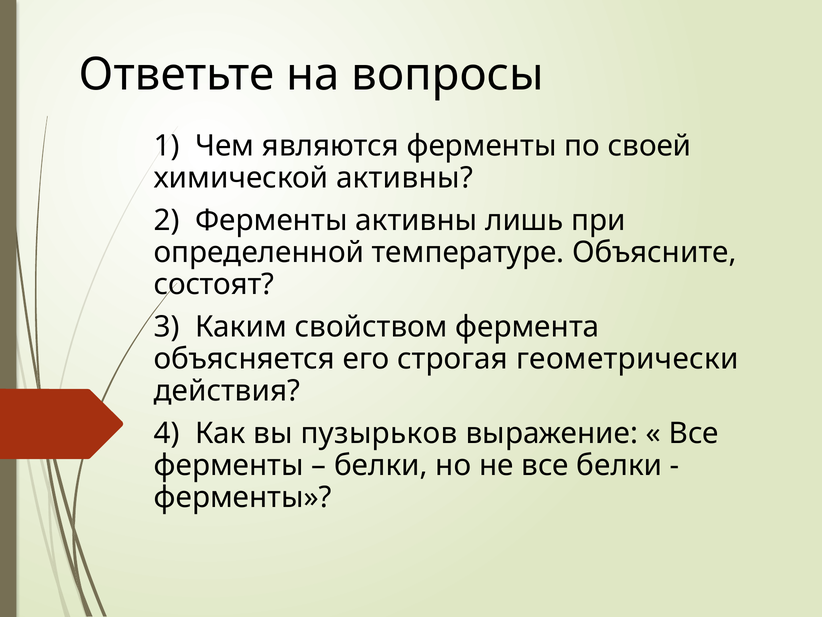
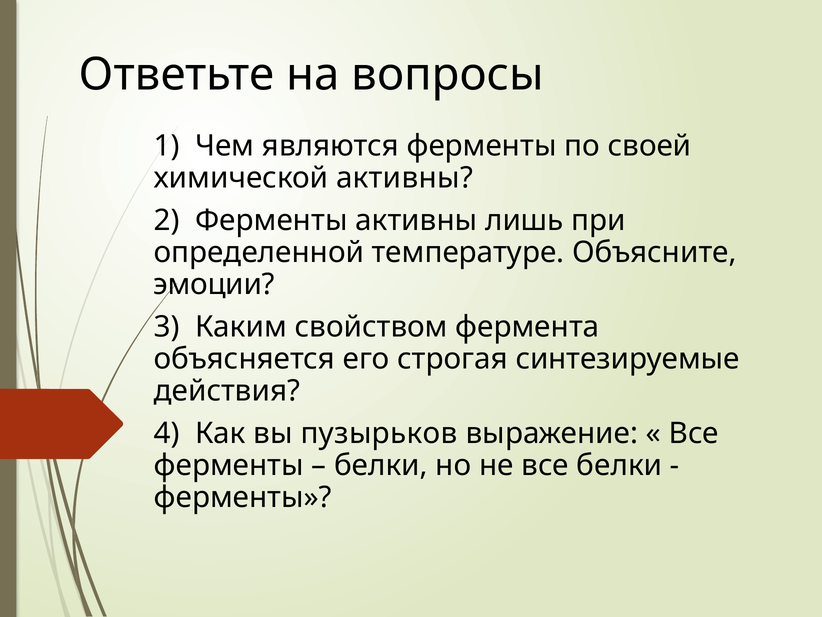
состоят: состоят -> эмоции
геометрически: геометрически -> синтезируемые
